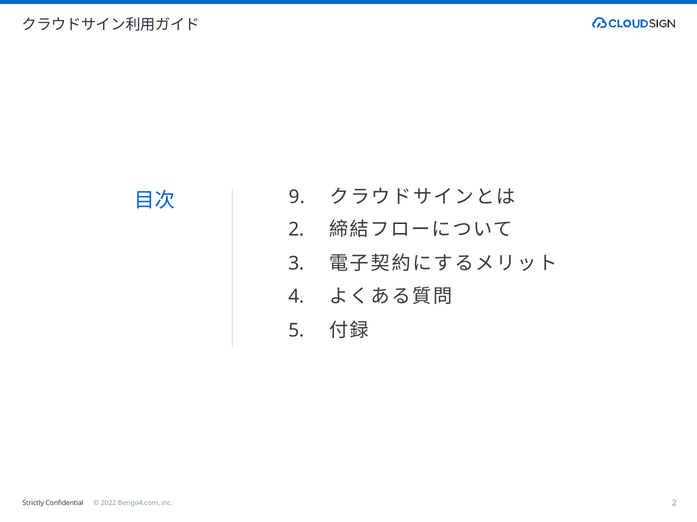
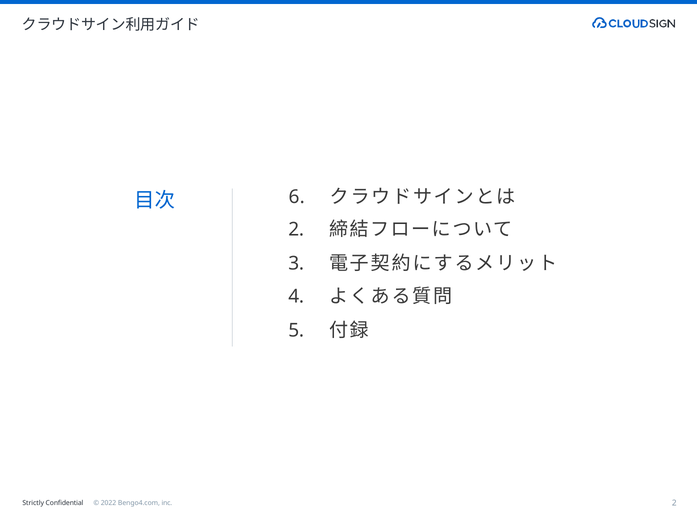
9: 9 -> 6
